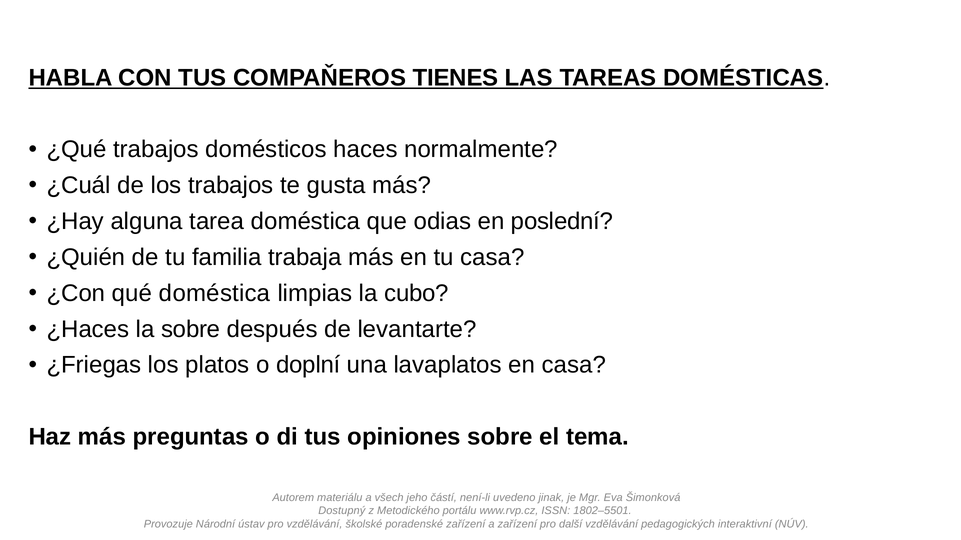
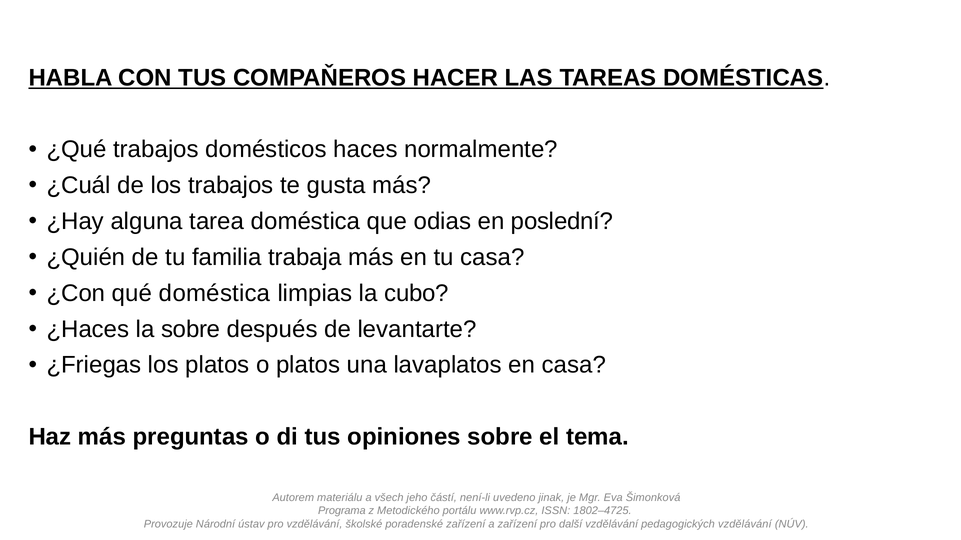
TIENES: TIENES -> HACER
o doplní: doplní -> platos
Dostupný: Dostupný -> Programa
1802–5501: 1802–5501 -> 1802–4725
pedagogických interaktivní: interaktivní -> vzdělávání
